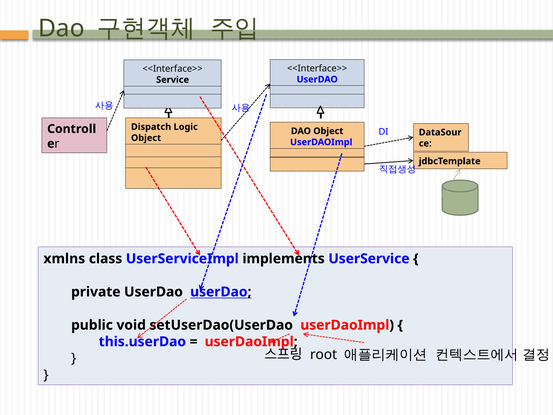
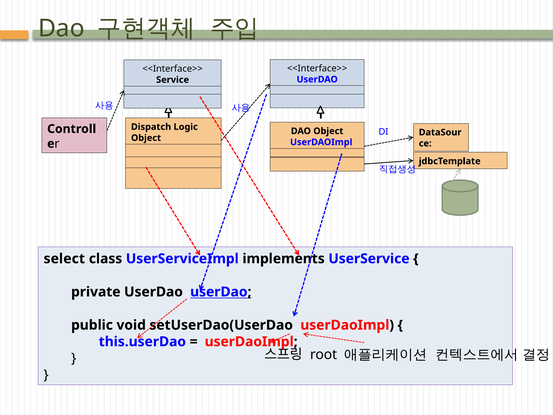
xmlns: xmlns -> select
